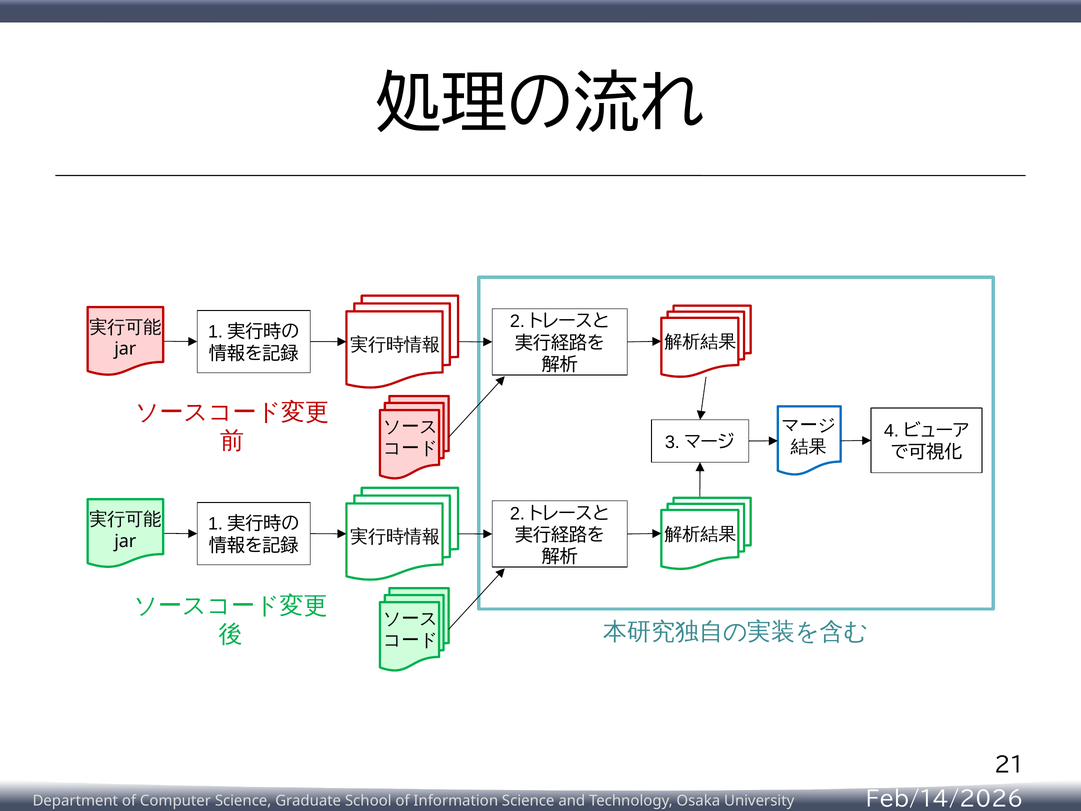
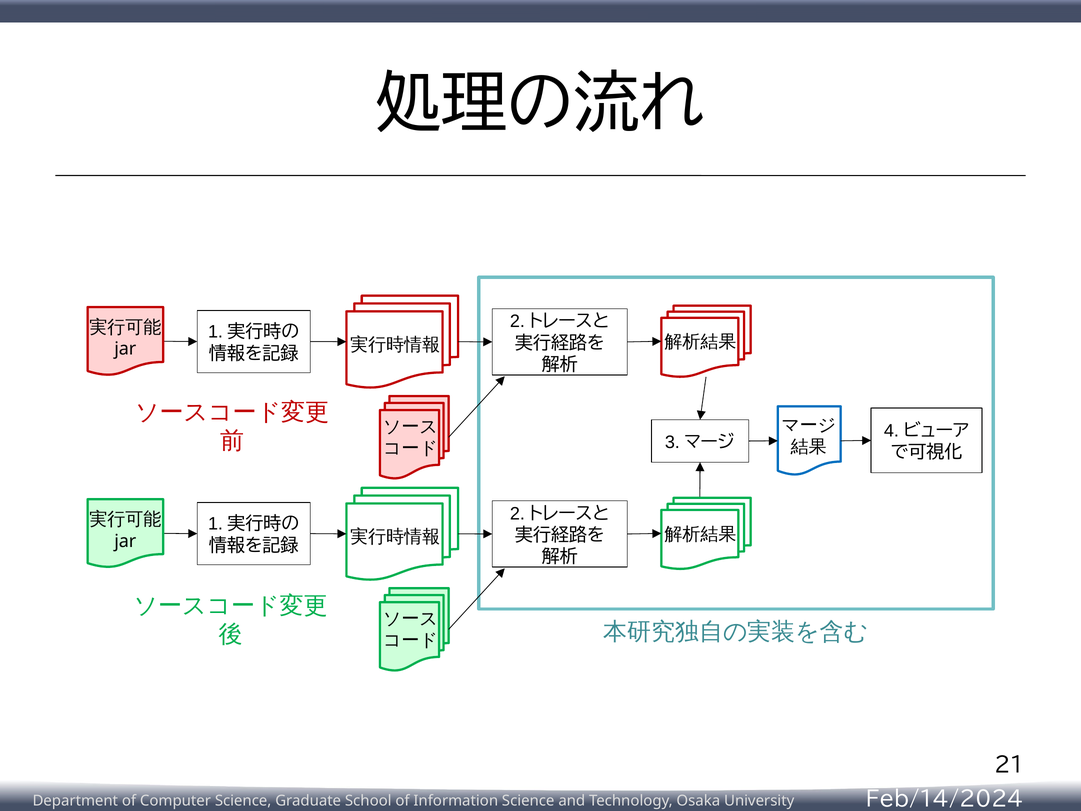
Feb/14/2026: Feb/14/2026 -> Feb/14/2024
